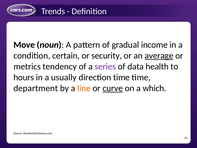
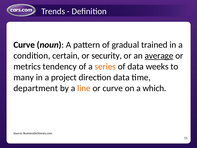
Move at (24, 45): Move -> Curve
income: income -> trained
series colour: purple -> orange
health: health -> weeks
hours: hours -> many
usually: usually -> project
direction time: time -> data
curve at (113, 88) underline: present -> none
